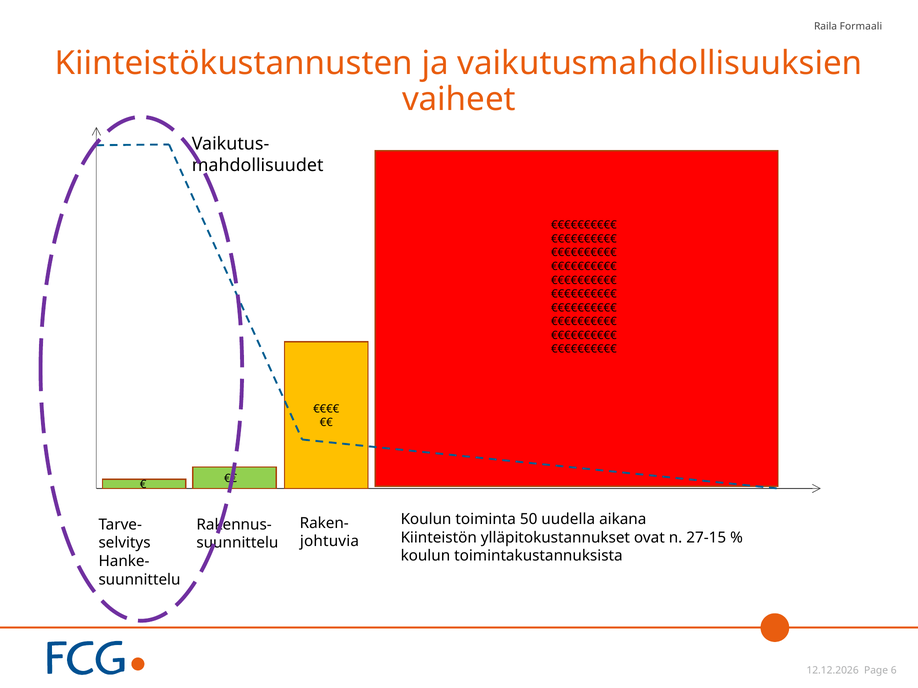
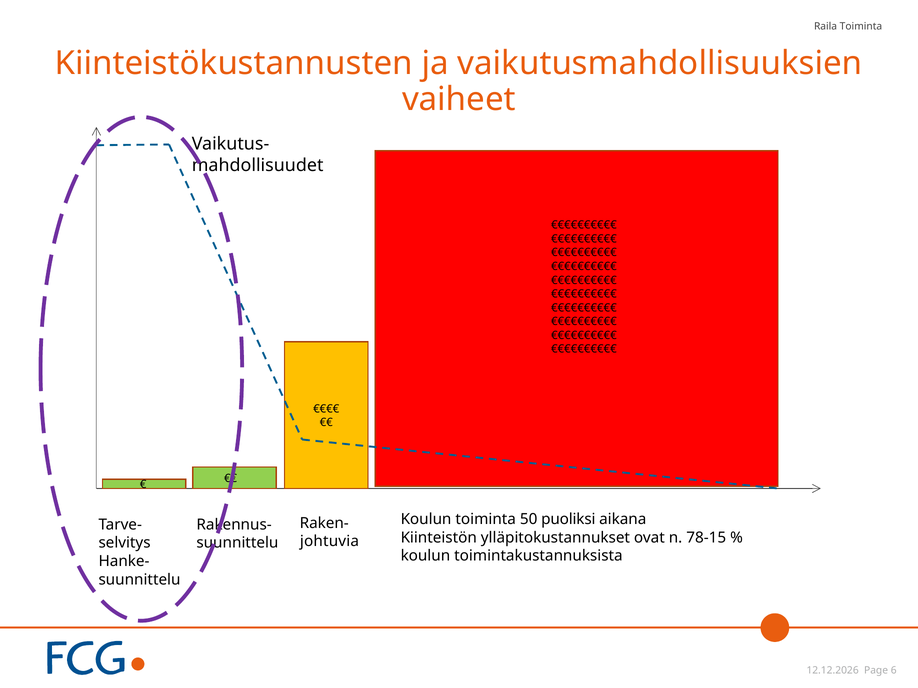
Raila Formaali: Formaali -> Toiminta
uudella: uudella -> puoliksi
27-15: 27-15 -> 78-15
